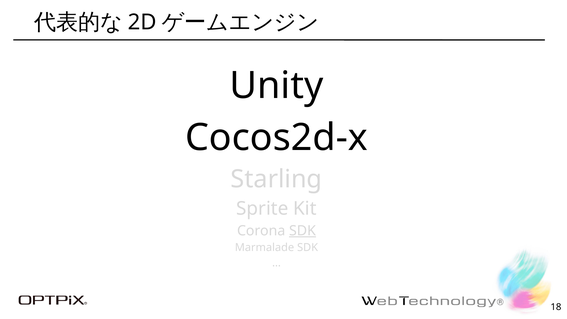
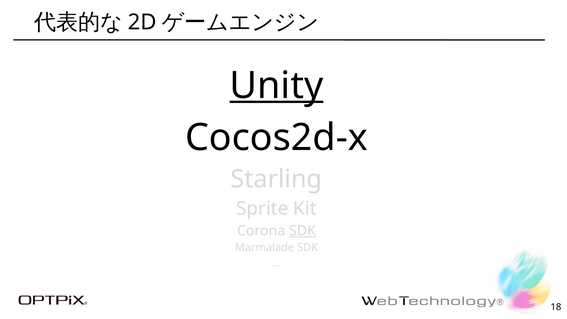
Unity underline: none -> present
